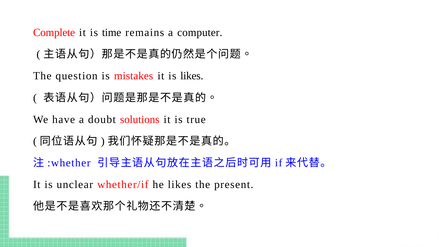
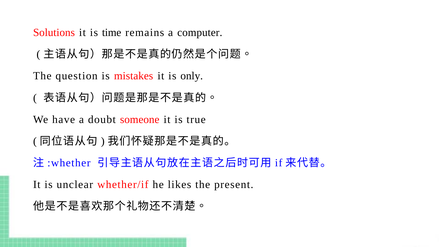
Complete: Complete -> Solutions
is likes: likes -> only
solutions: solutions -> someone
